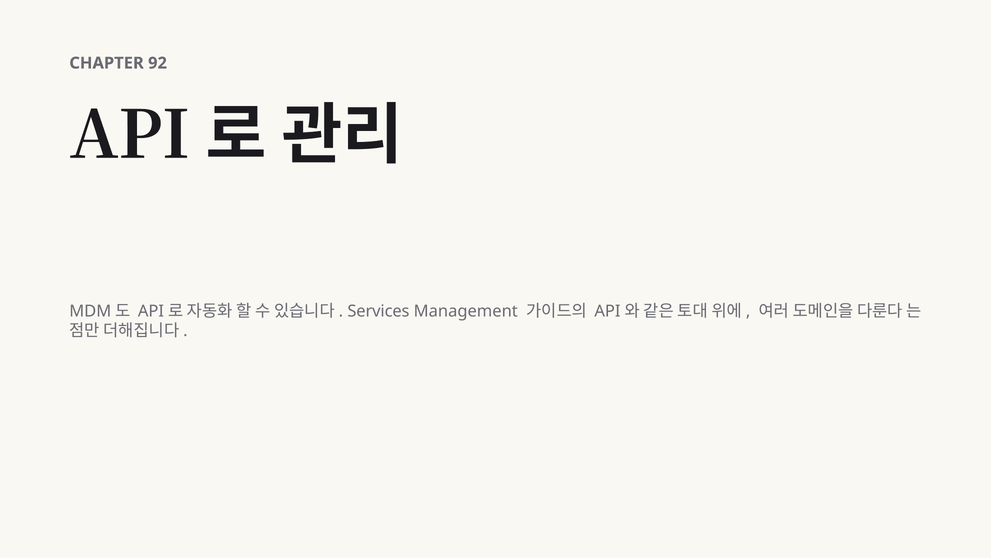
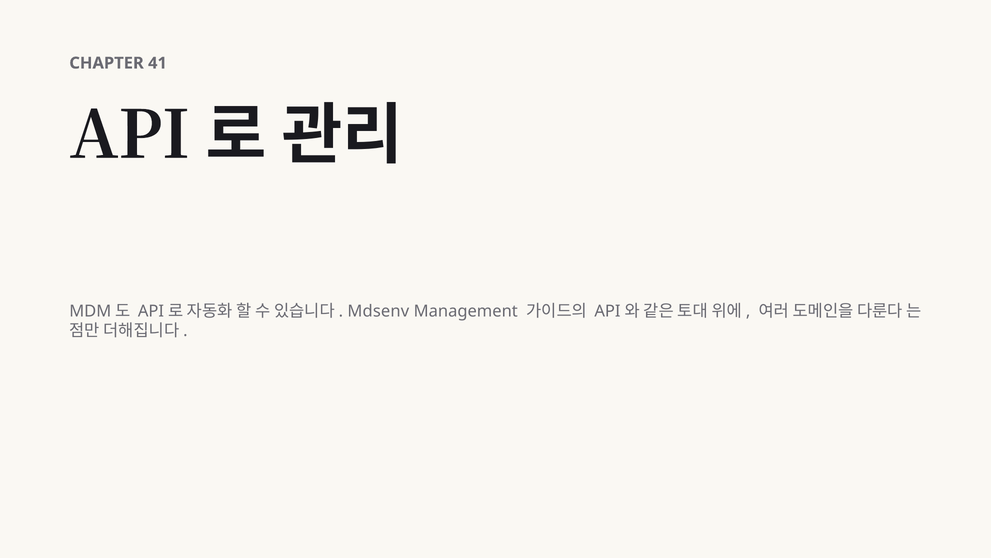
92: 92 -> 41
Services: Services -> Mdsenv
